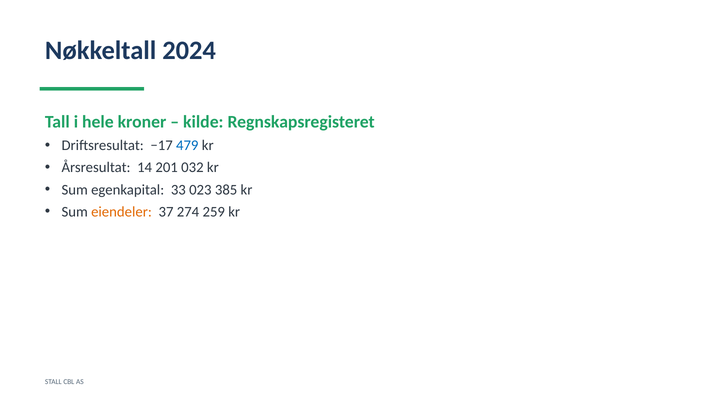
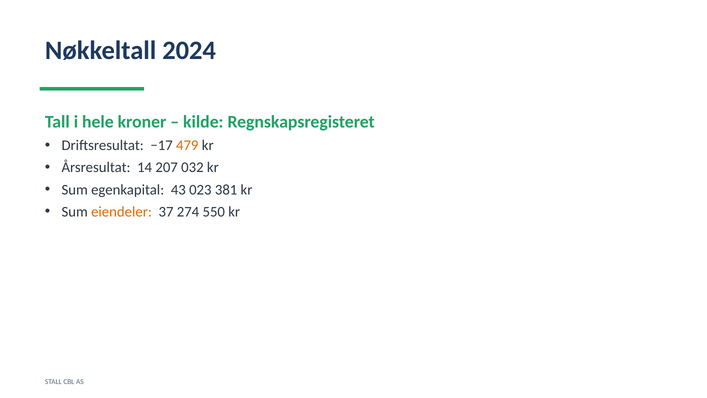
479 colour: blue -> orange
201: 201 -> 207
33: 33 -> 43
385: 385 -> 381
259: 259 -> 550
